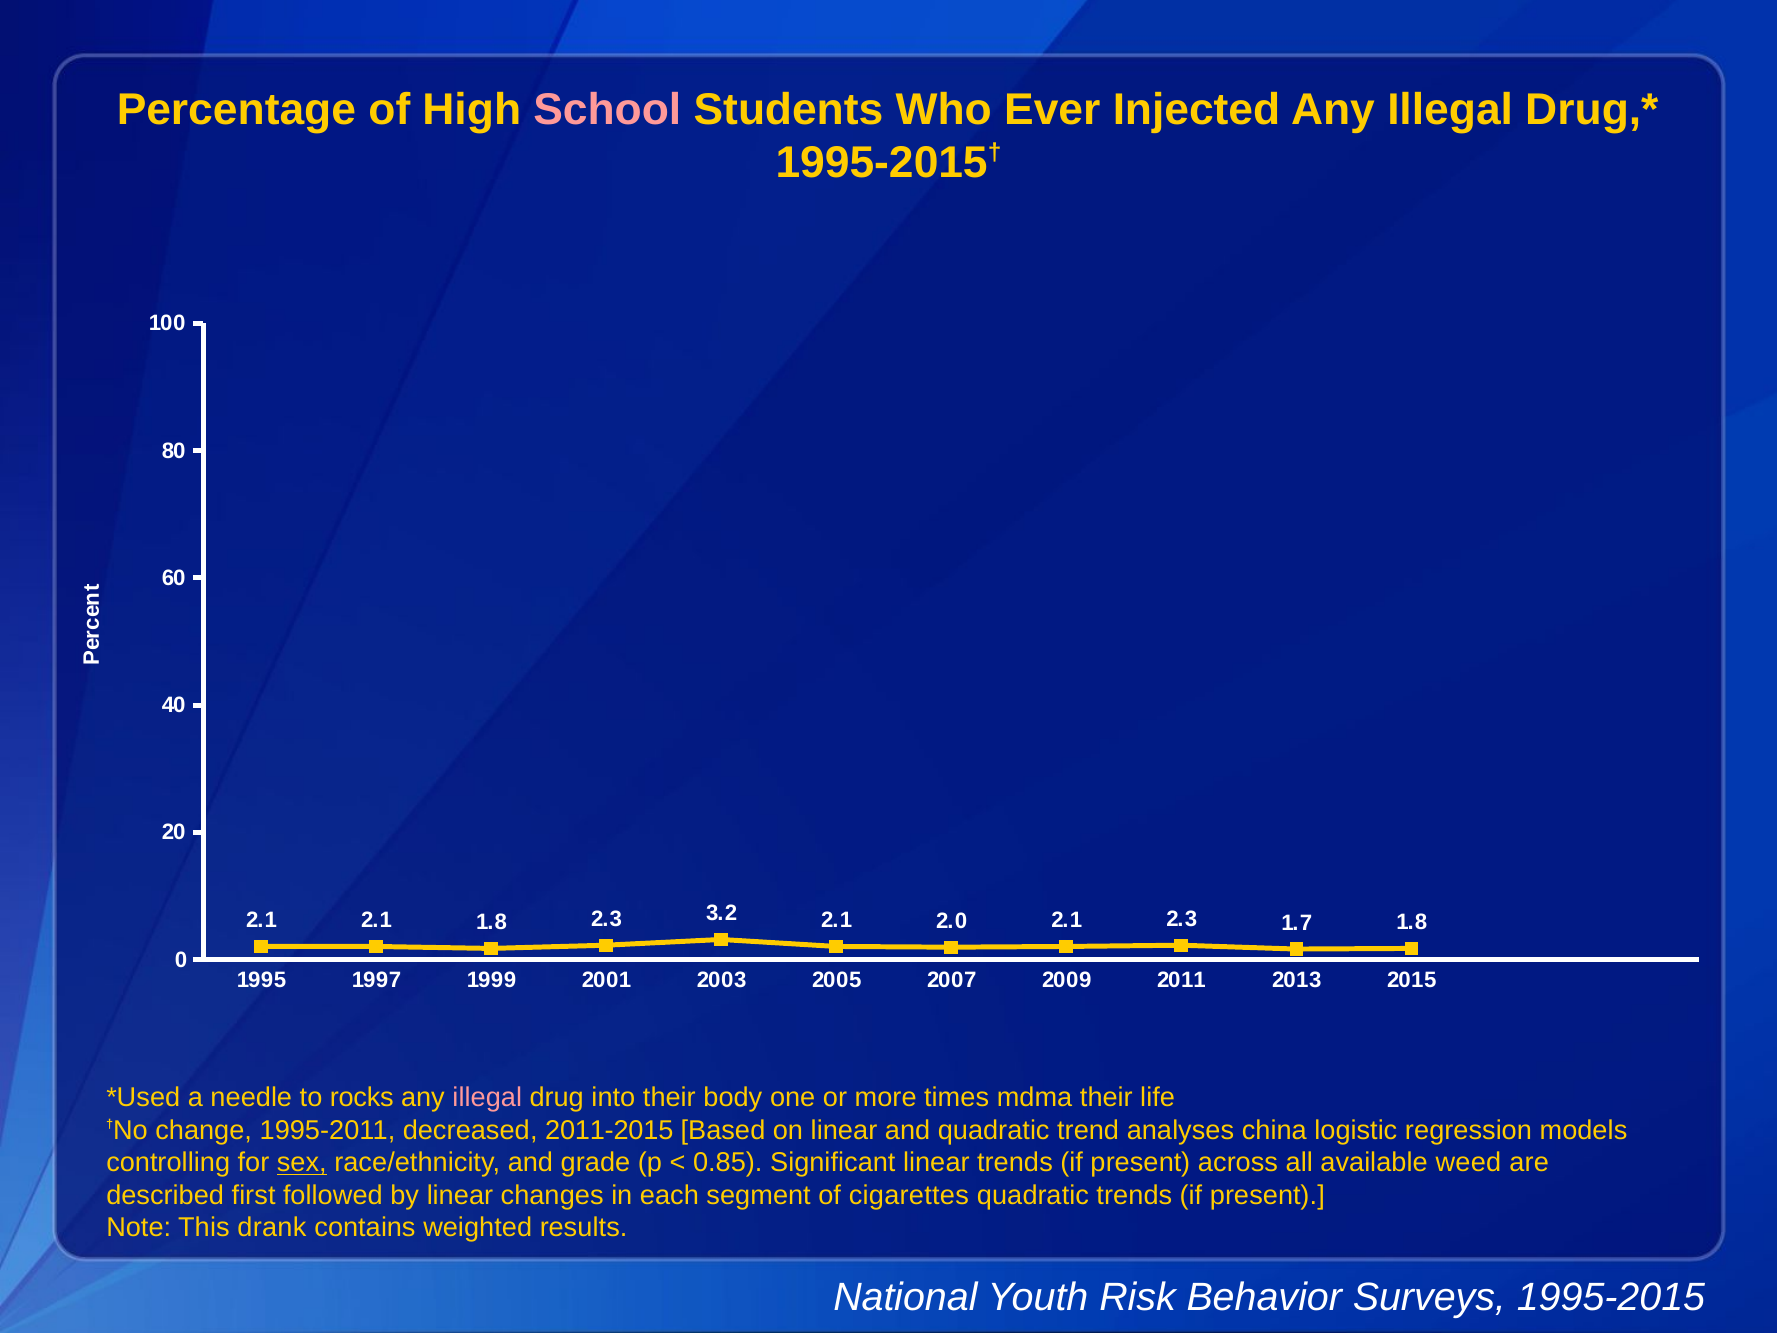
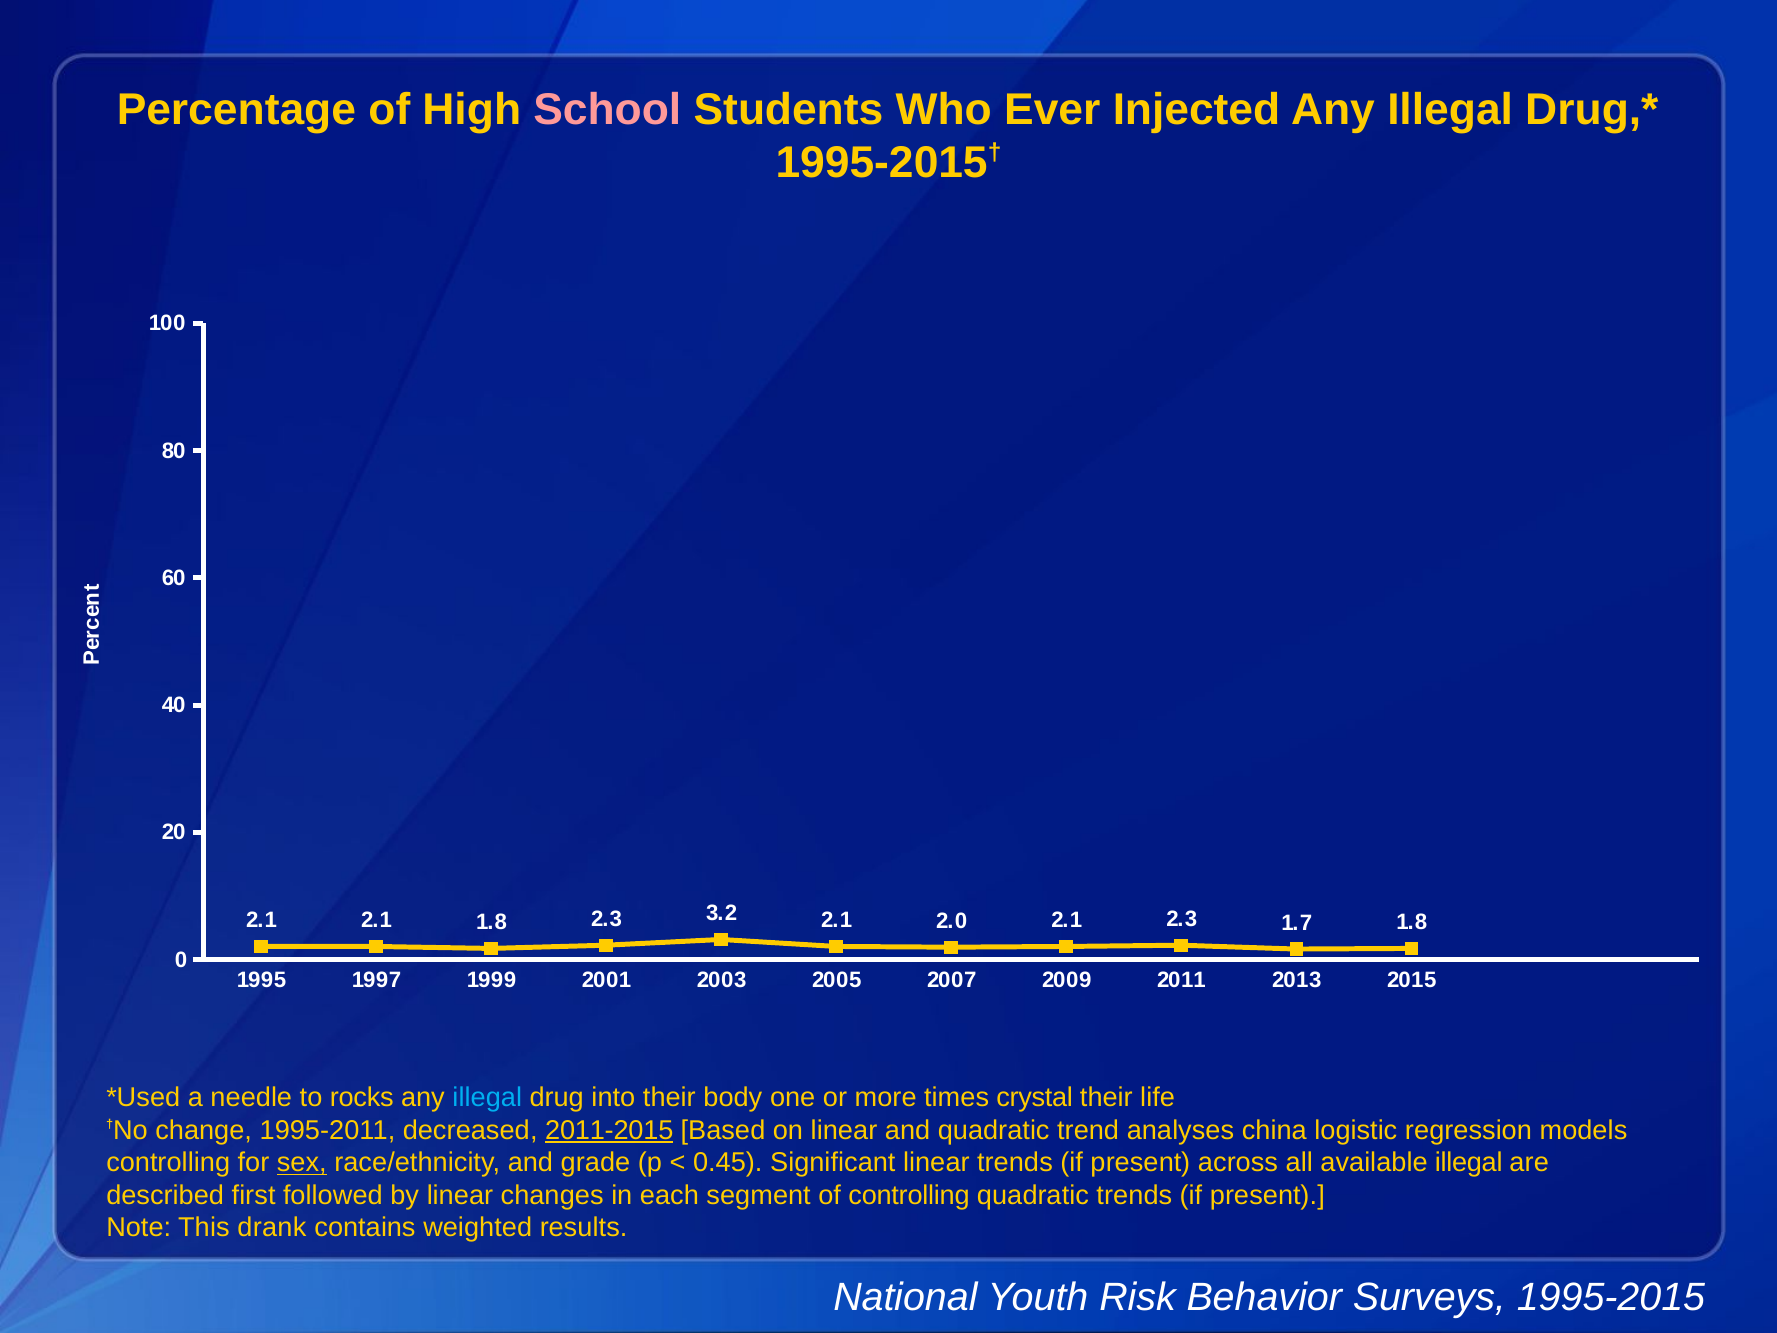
illegal at (487, 1097) colour: pink -> light blue
mdma: mdma -> crystal
2011-2015 underline: none -> present
0.85: 0.85 -> 0.45
available weed: weed -> illegal
of cigarettes: cigarettes -> controlling
